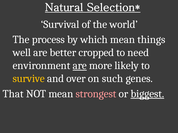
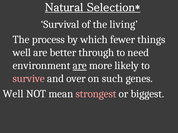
world: world -> living
which mean: mean -> fewer
cropped: cropped -> through
survive colour: yellow -> pink
That at (13, 94): That -> Well
biggest underline: present -> none
